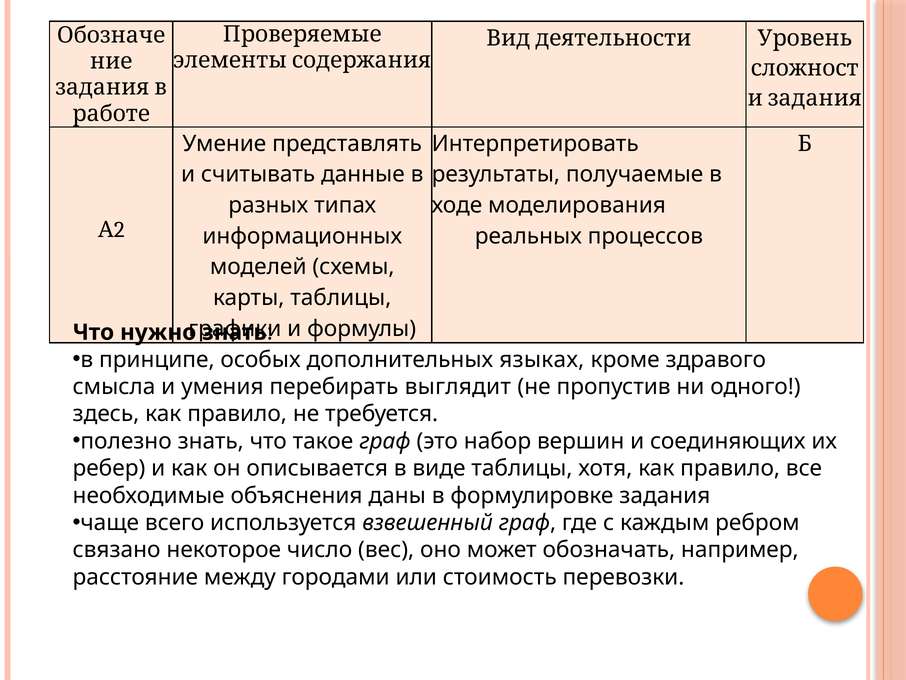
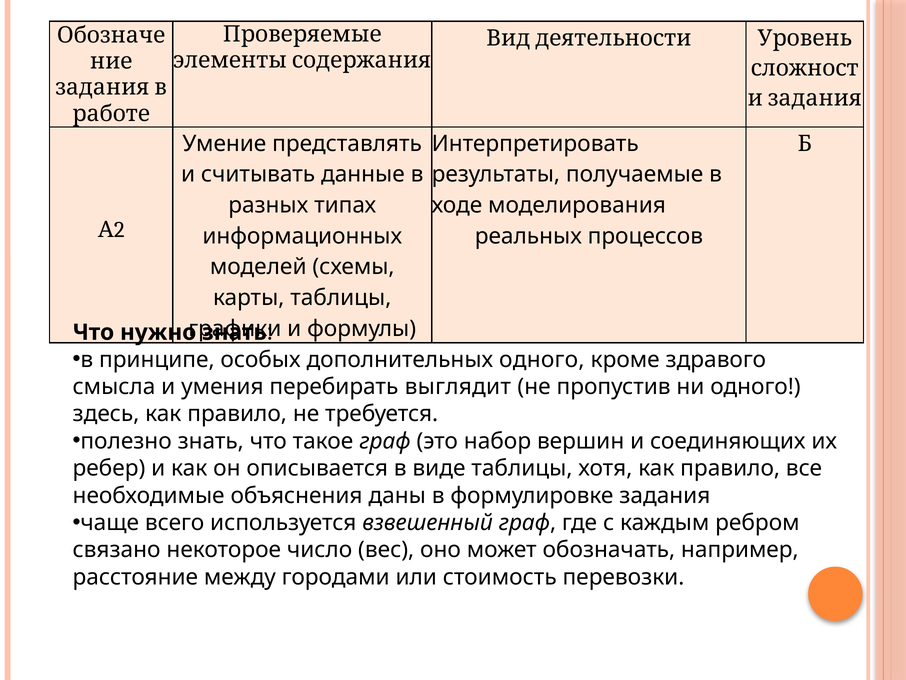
дополнительных языках: языках -> одного
